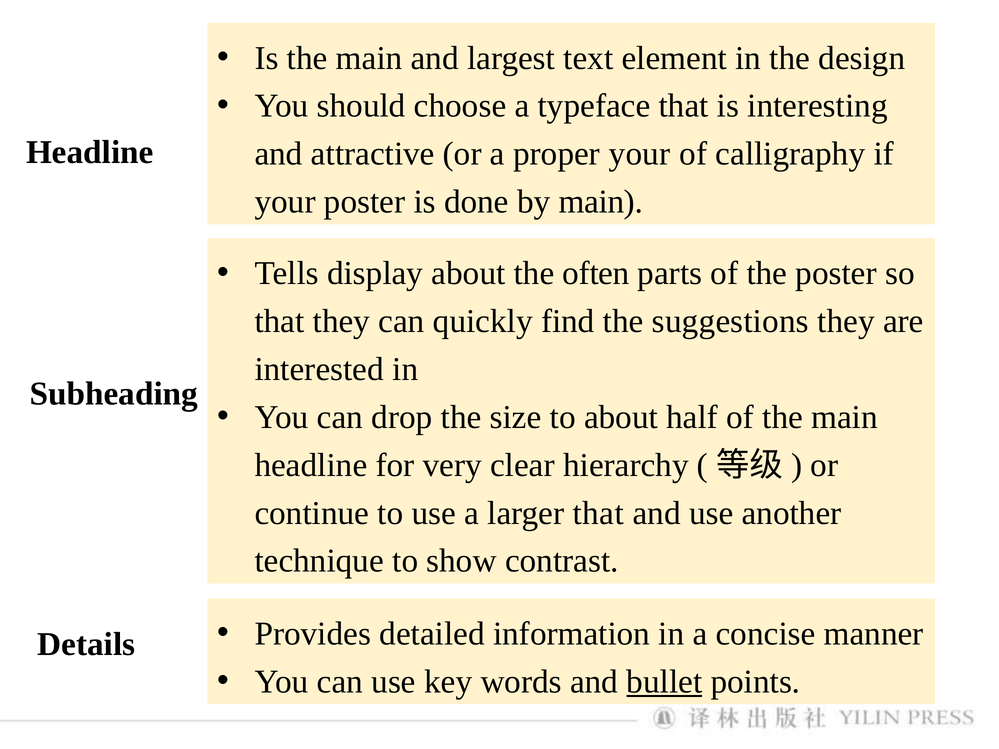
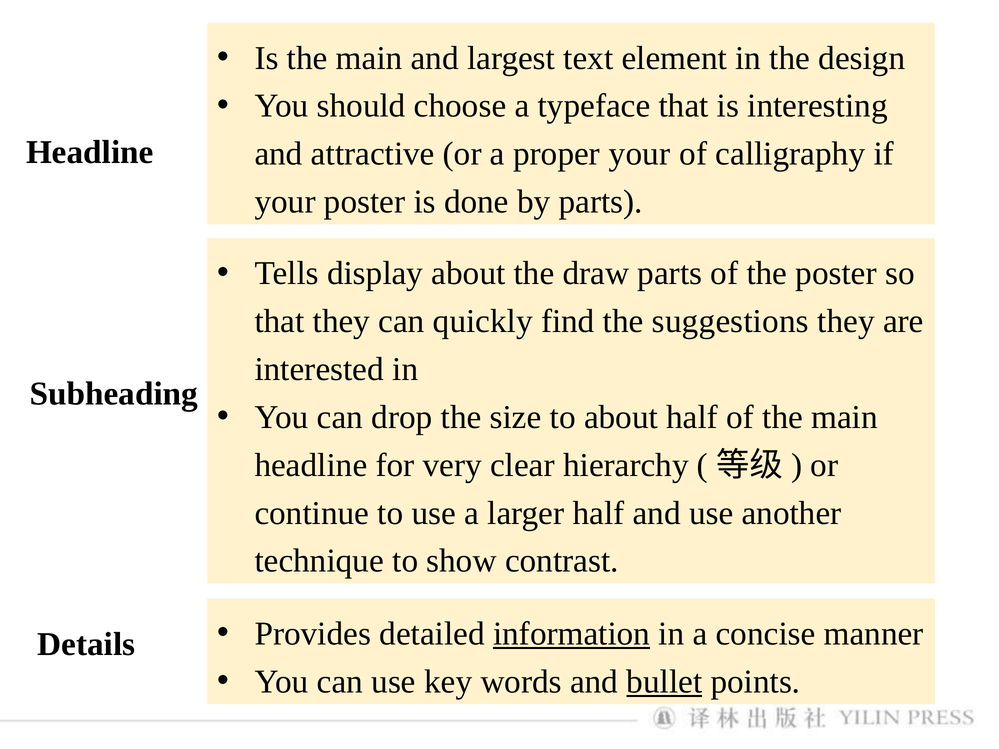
by main: main -> parts
often: often -> draw
larger that: that -> half
information underline: none -> present
